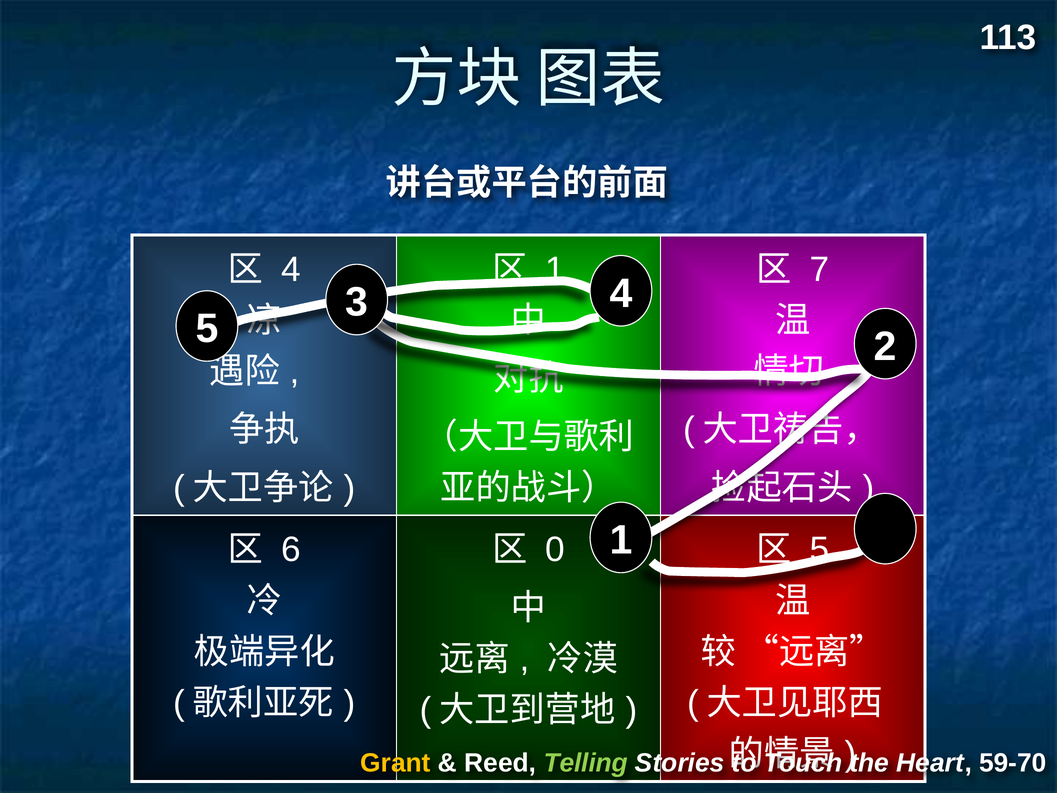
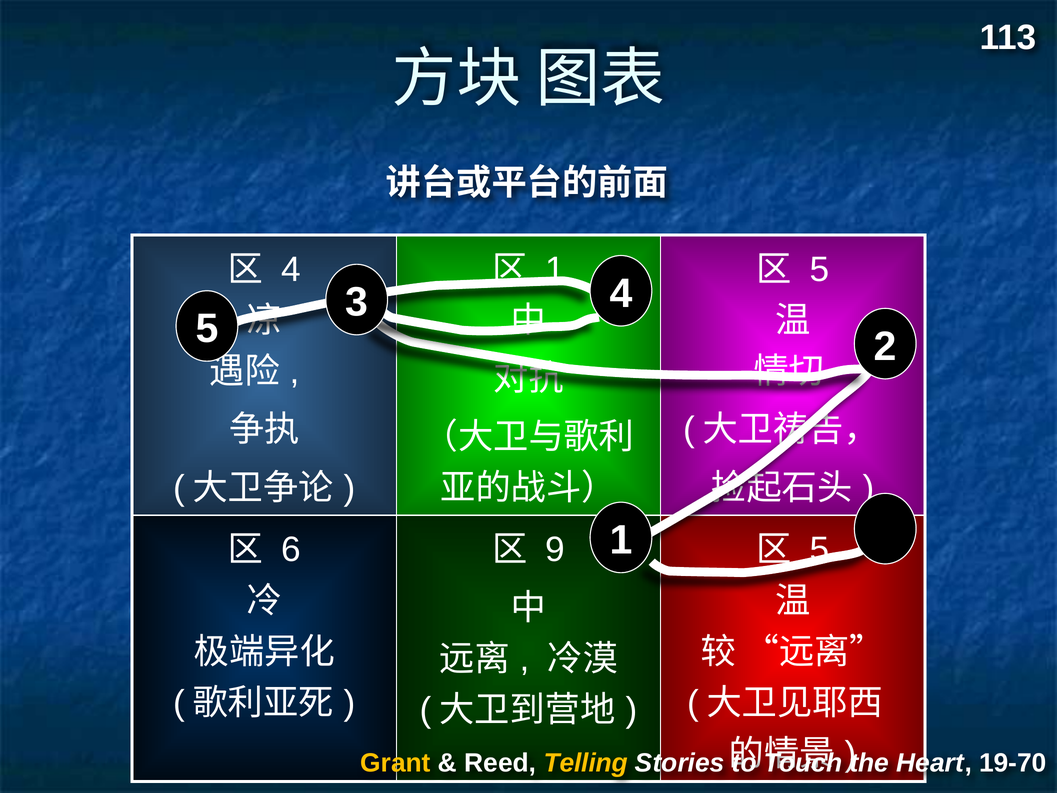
7 at (819, 269): 7 -> 5
0: 0 -> 9
Telling colour: light green -> yellow
59-70: 59-70 -> 19-70
